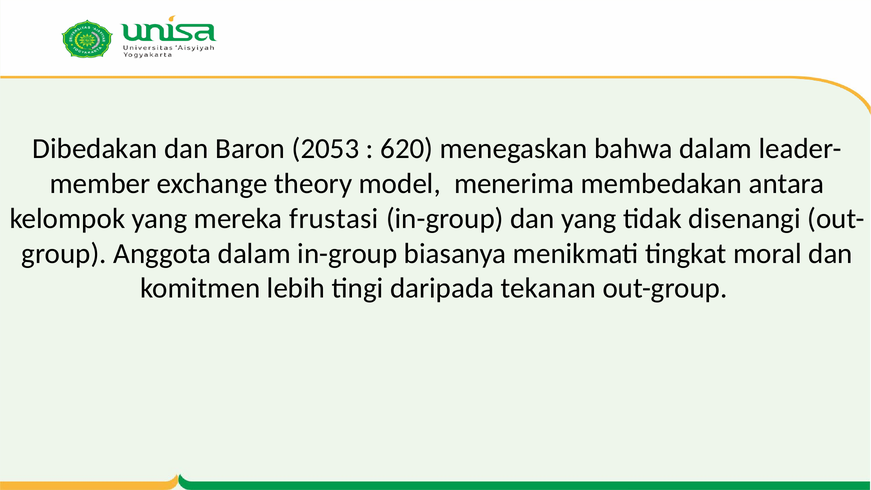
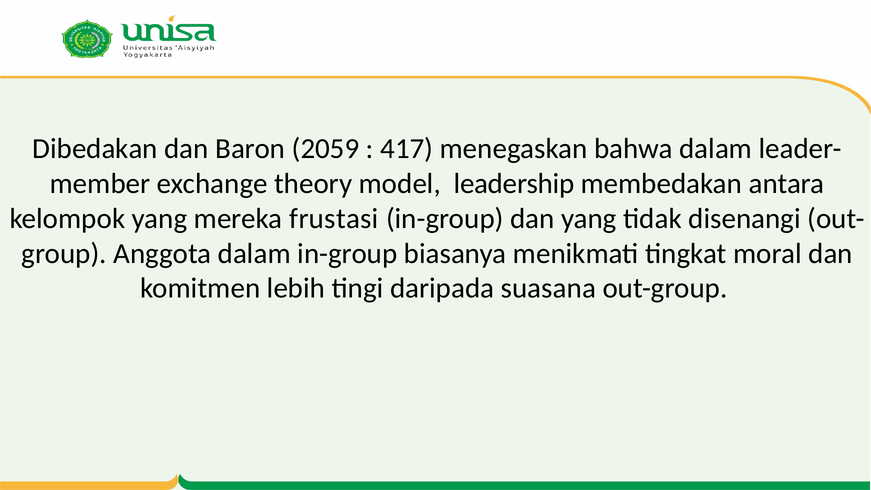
2053: 2053 -> 2059
620: 620 -> 417
menerima: menerima -> leadership
tekanan: tekanan -> suasana
